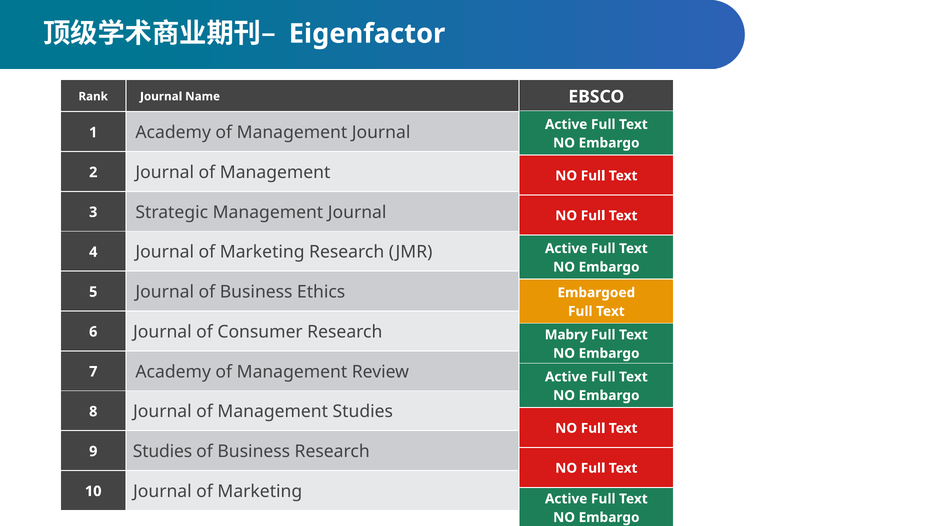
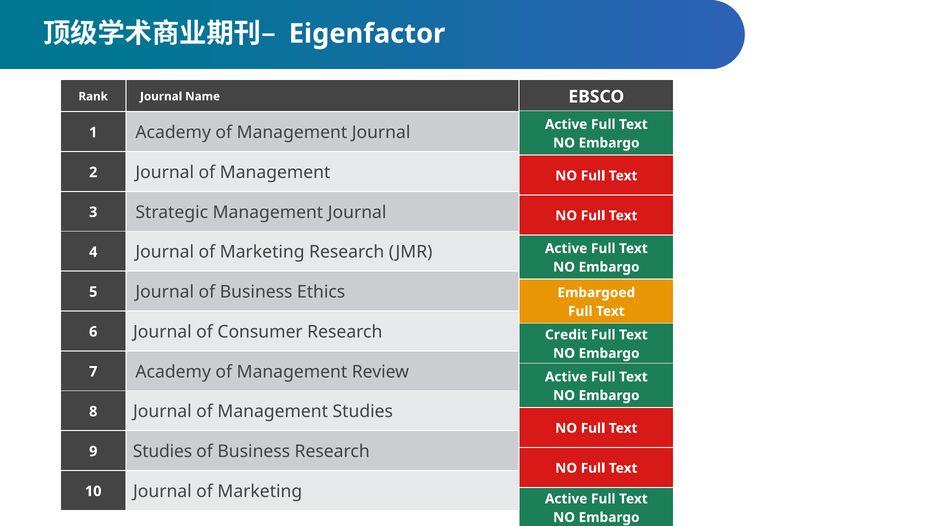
Mabry: Mabry -> Credit
